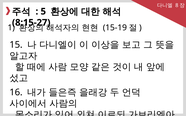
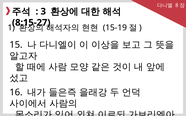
5: 5 -> 3
